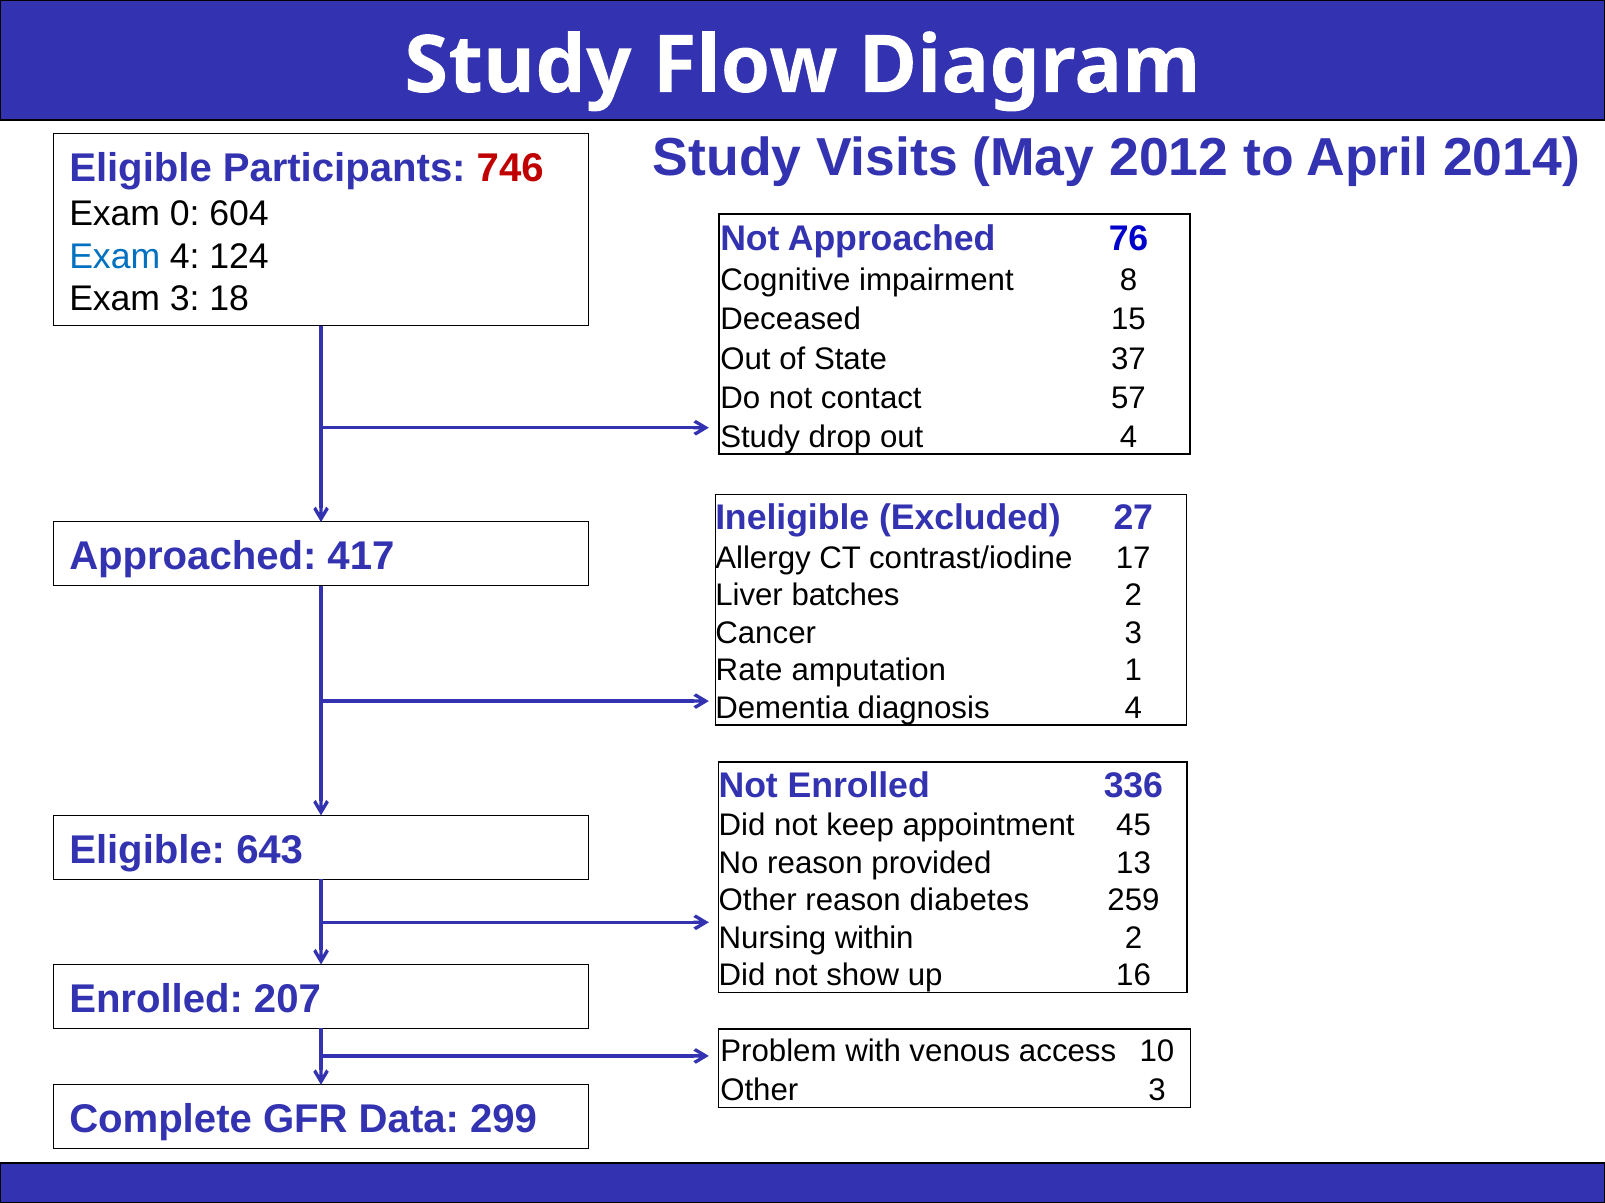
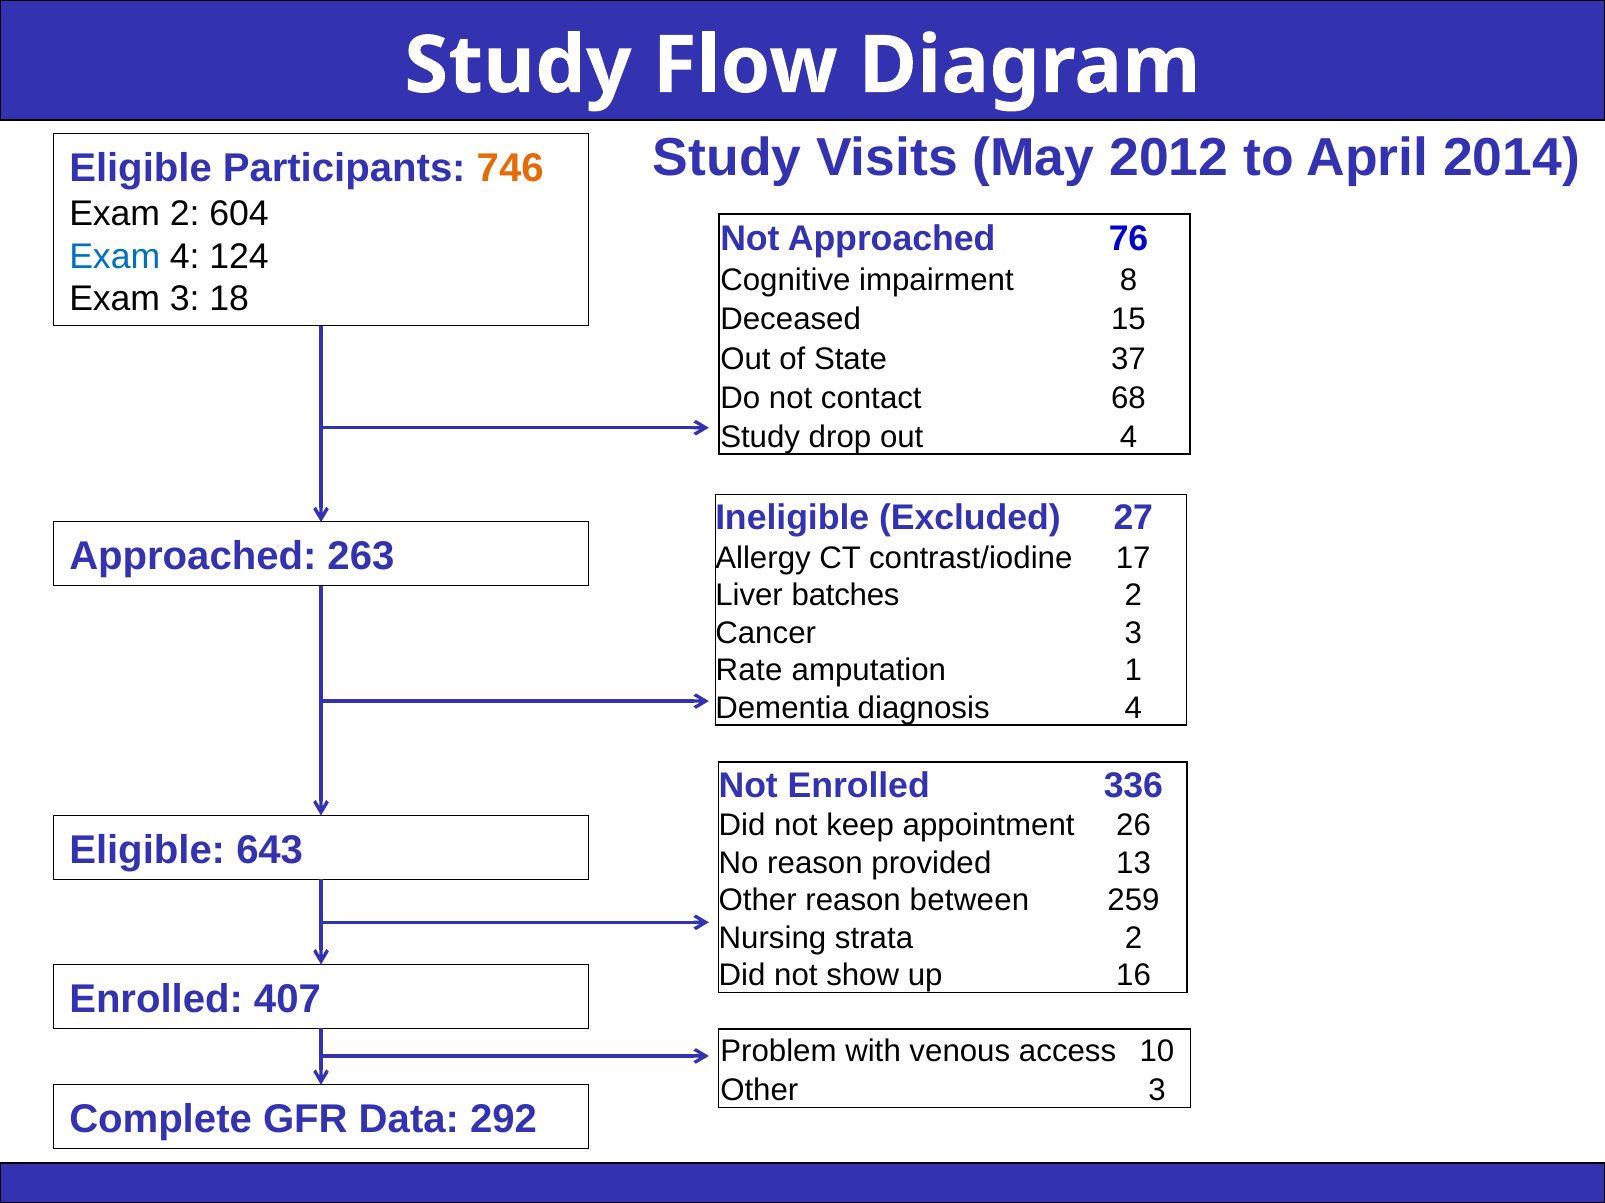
746 colour: red -> orange
Exam 0: 0 -> 2
57: 57 -> 68
417: 417 -> 263
45: 45 -> 26
diabetes: diabetes -> between
within: within -> strata
207: 207 -> 407
299: 299 -> 292
